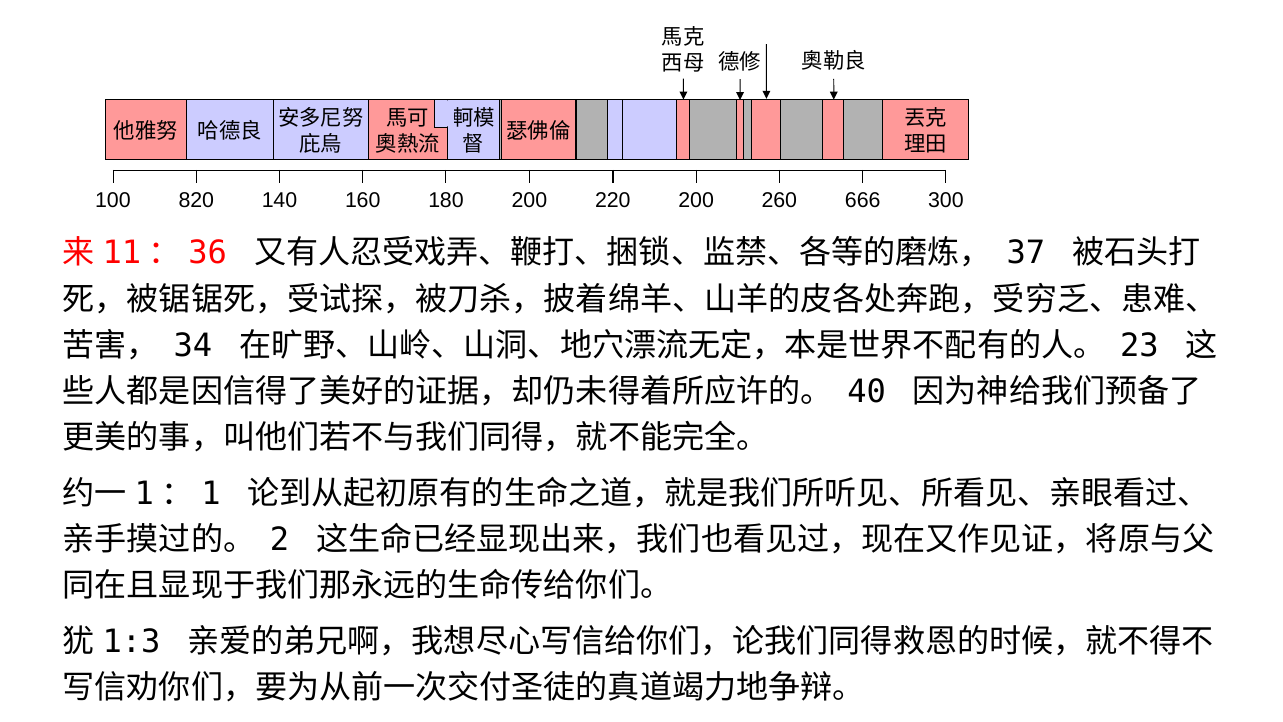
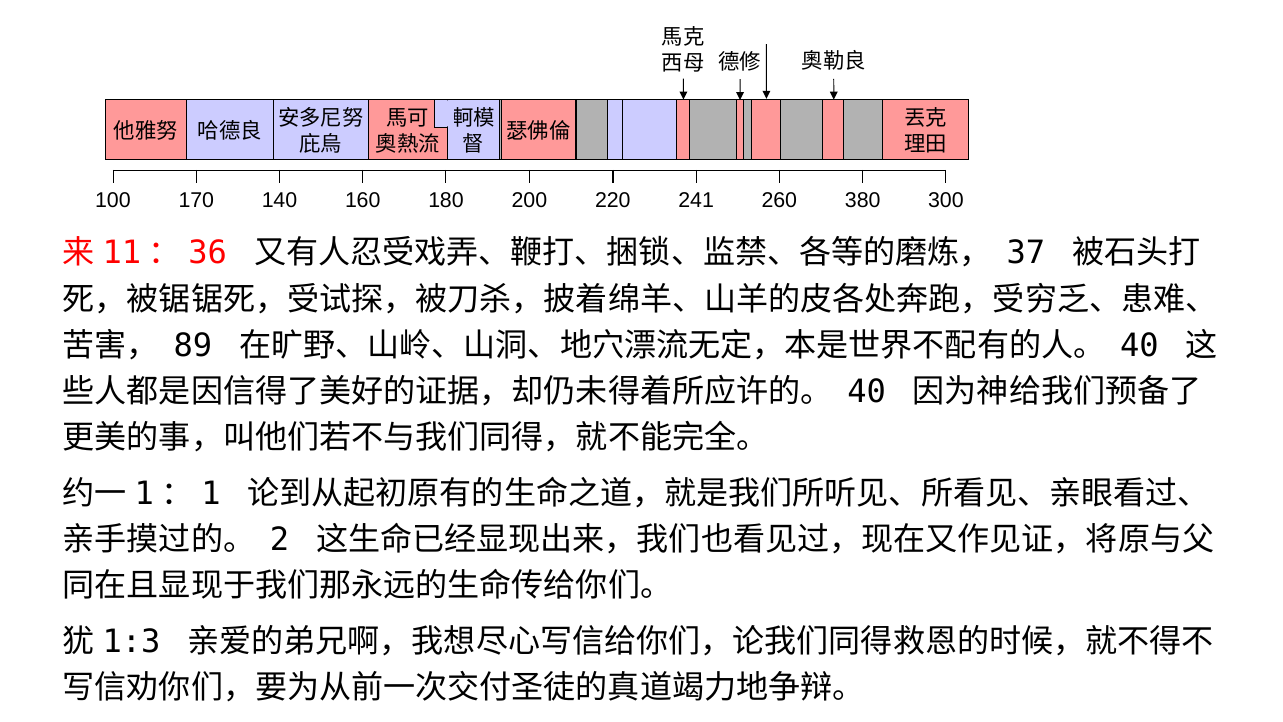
820: 820 -> 170
220 200: 200 -> 241
666: 666 -> 380
34: 34 -> 89
23 at (1139, 345): 23 -> 40
